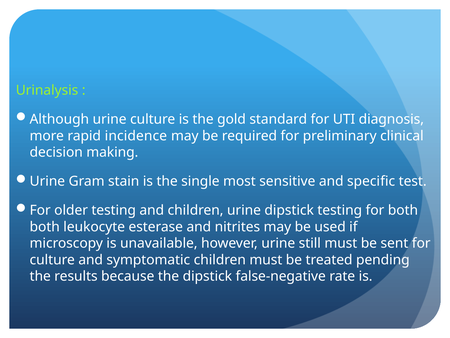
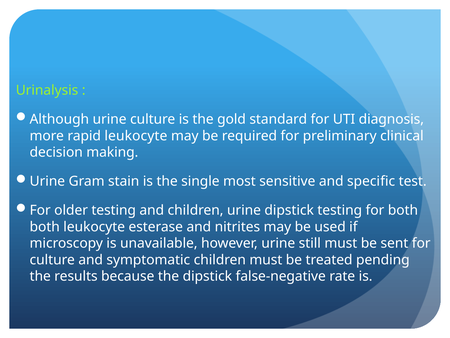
rapid incidence: incidence -> leukocyte
